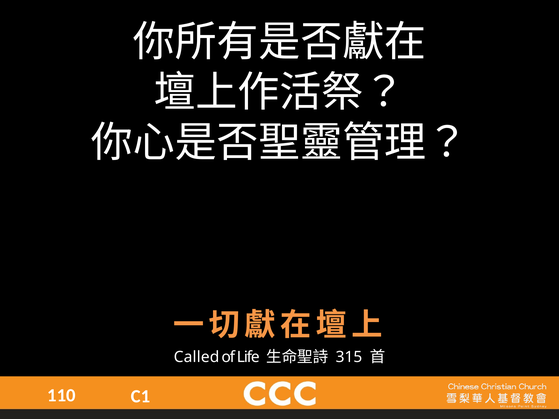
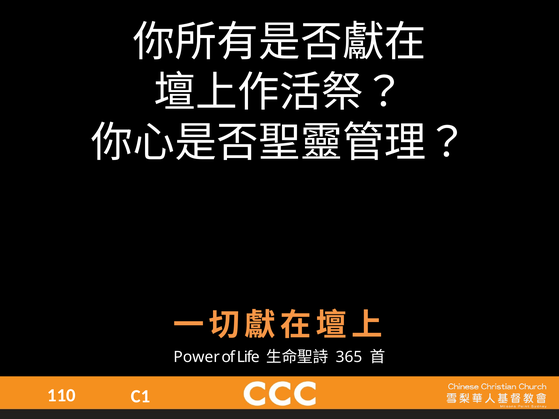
Called: Called -> Power
315: 315 -> 365
